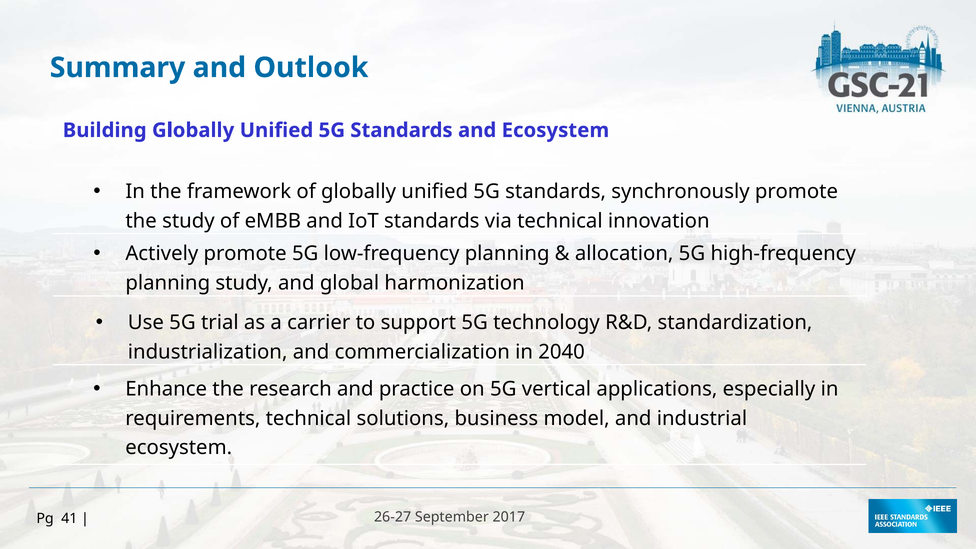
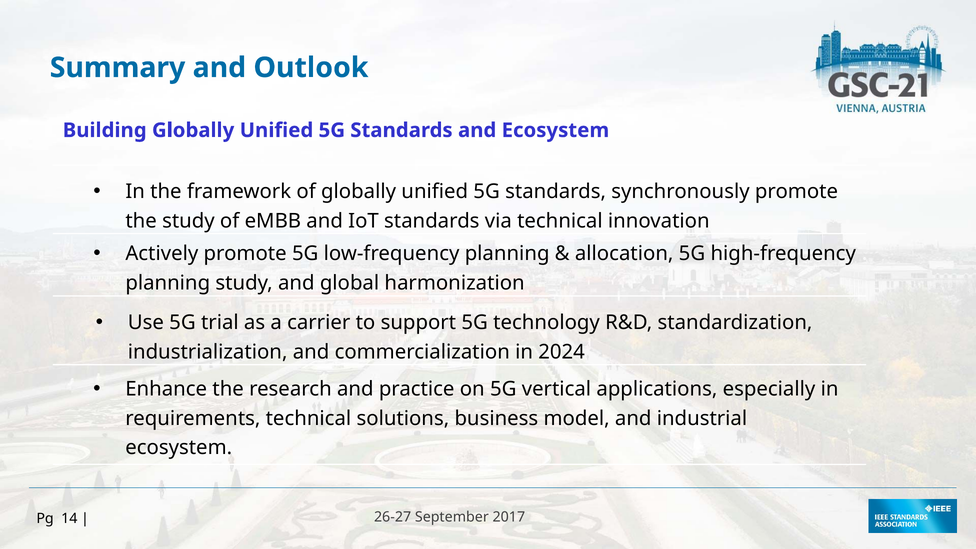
2040: 2040 -> 2024
41: 41 -> 14
